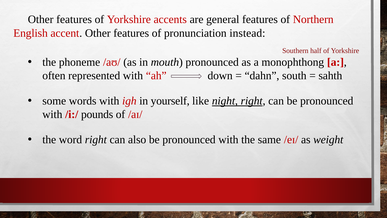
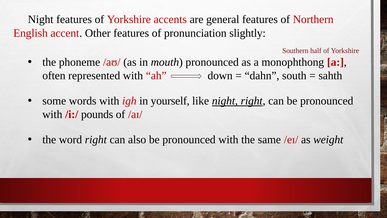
Other at (41, 19): Other -> Night
instead: instead -> slightly
